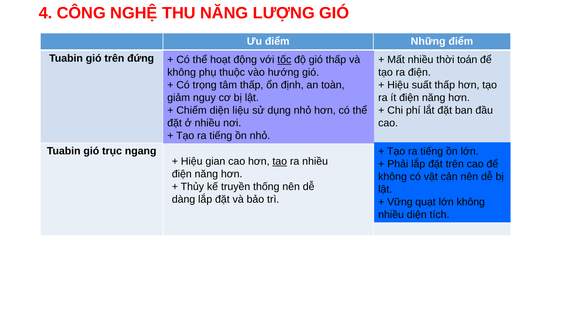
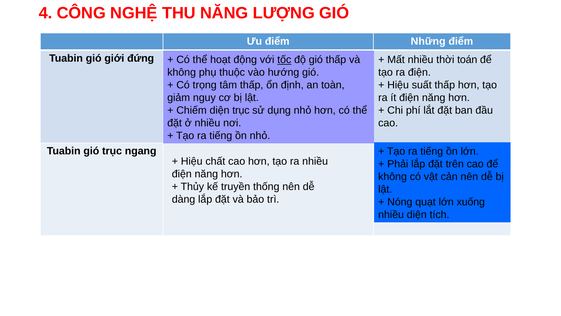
gió trên: trên -> giới
diện liệu: liệu -> trục
gian: gian -> chất
tạo at (280, 161) underline: present -> none
Vững: Vững -> Nóng
lớn không: không -> xuống
